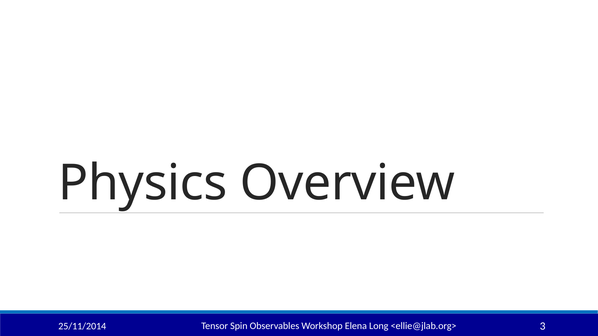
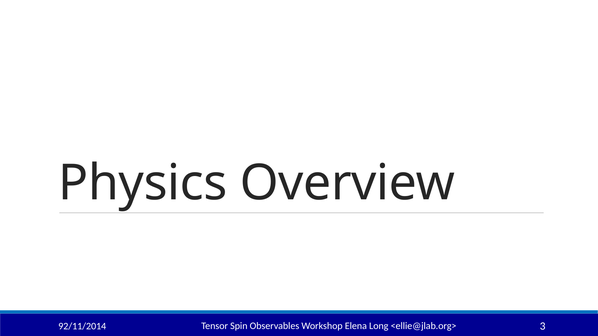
25/11/2014: 25/11/2014 -> 92/11/2014
